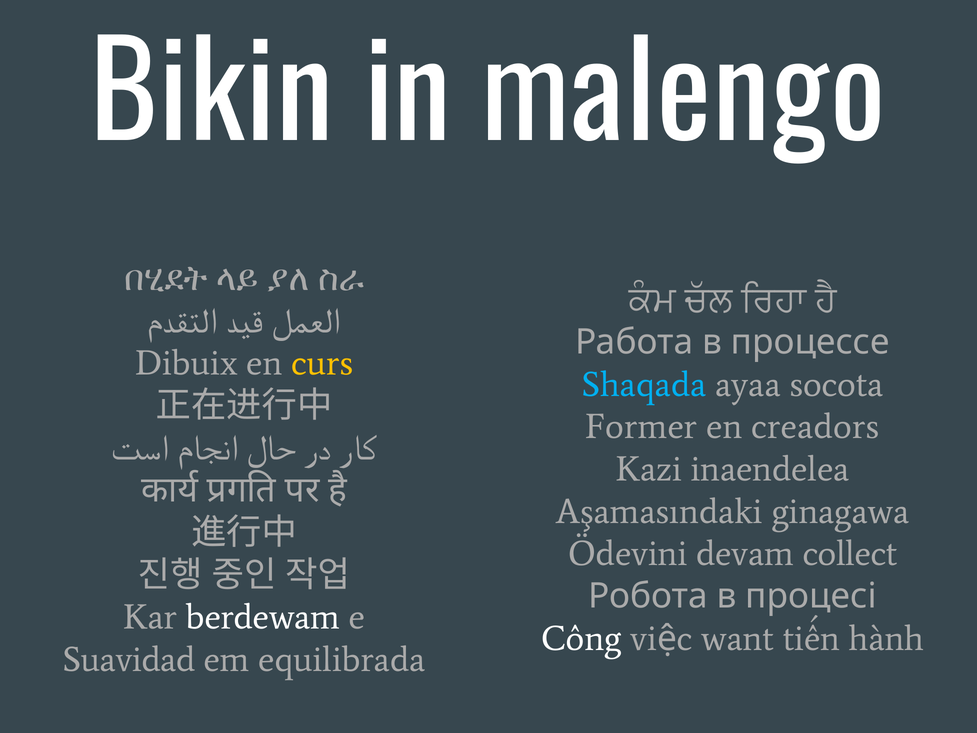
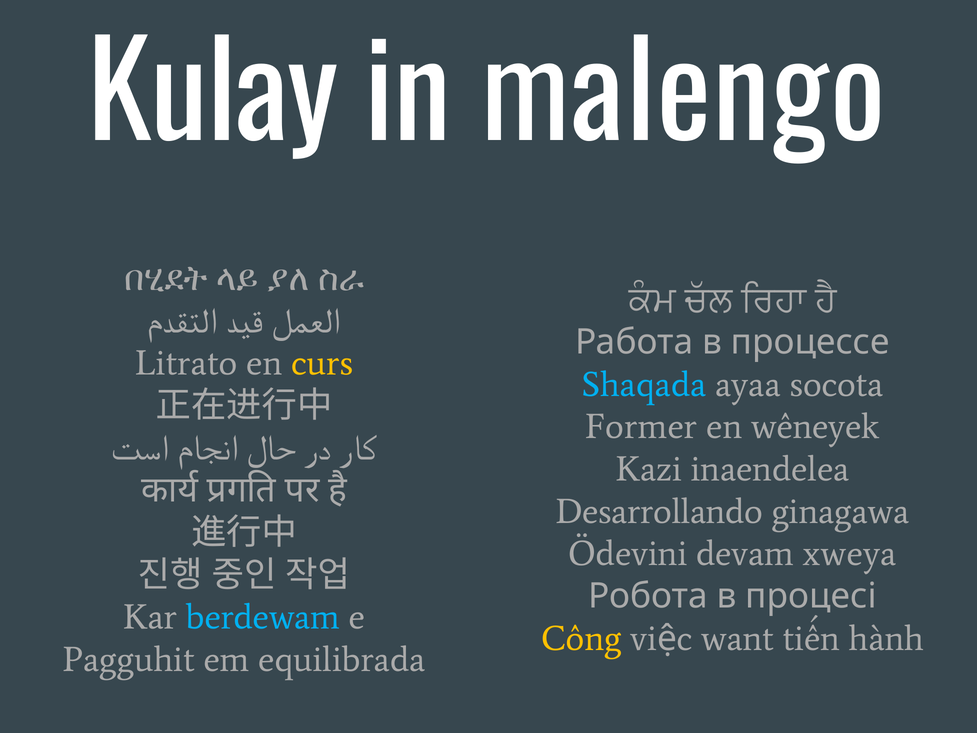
Bikin: Bikin -> Kulay
Dibuix: Dibuix -> Litrato
creadors: creadors -> wêneyek
Aşamasındaki: Aşamasındaki -> Desarrollando
collect: collect -> xweya
berdewam colour: white -> light blue
Công colour: white -> yellow
Suavidad: Suavidad -> Pagguhit
